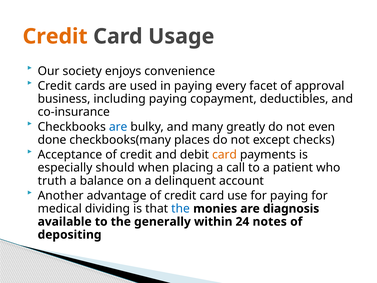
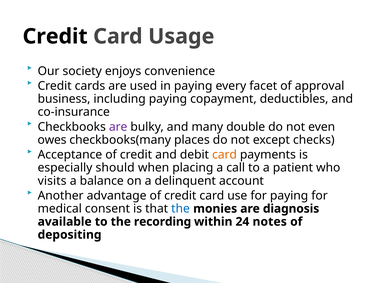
Credit at (55, 36) colour: orange -> black
are at (118, 127) colour: blue -> purple
greatly: greatly -> double
done: done -> owes
truth: truth -> visits
dividing: dividing -> consent
generally: generally -> recording
